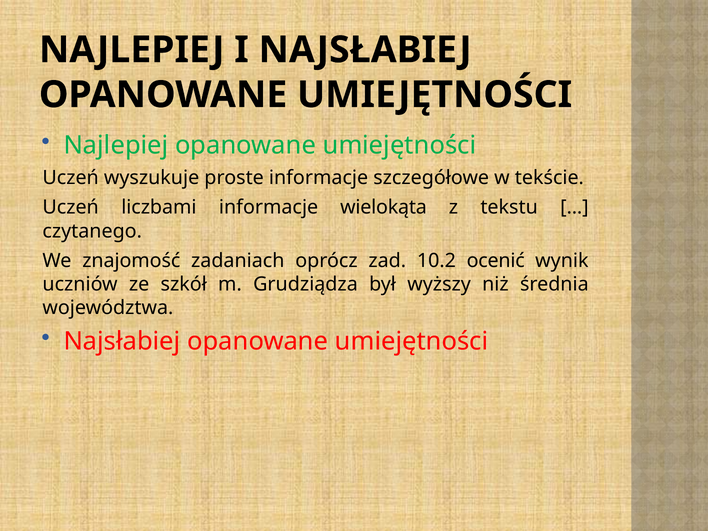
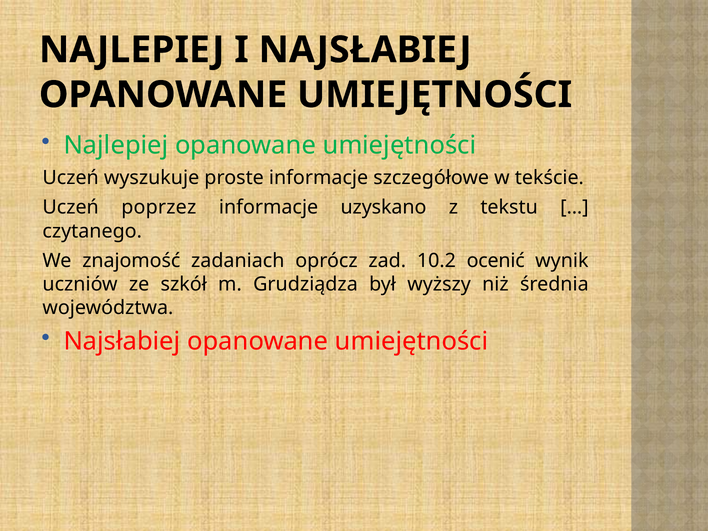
liczbami: liczbami -> poprzez
wielokąta: wielokąta -> uzyskano
